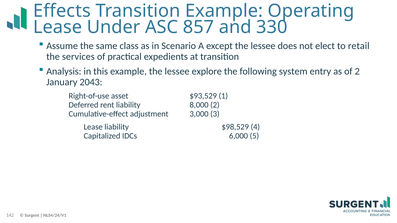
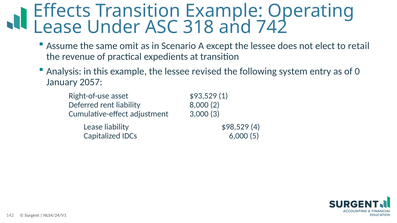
857: 857 -> 318
330: 330 -> 742
class: class -> omit
services: services -> revenue
explore: explore -> revised
of 2: 2 -> 0
2043: 2043 -> 2057
